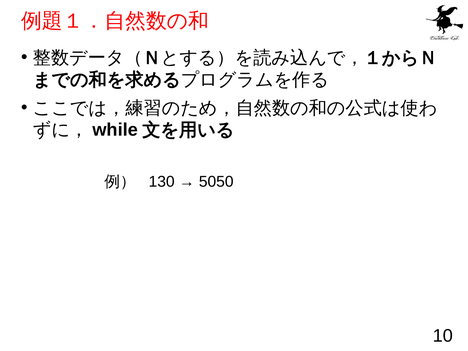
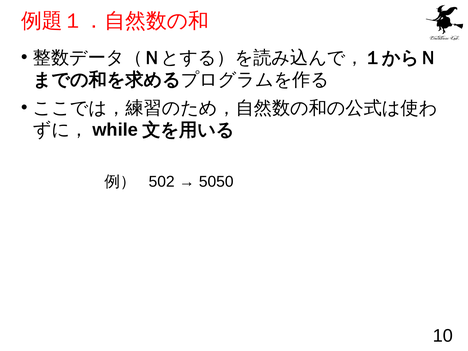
130: 130 -> 502
